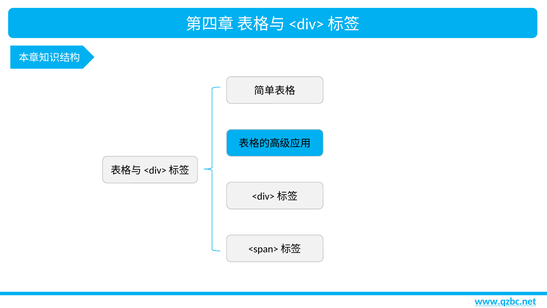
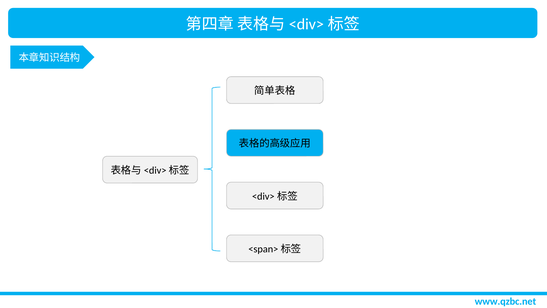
www.qzbc.net underline: present -> none
